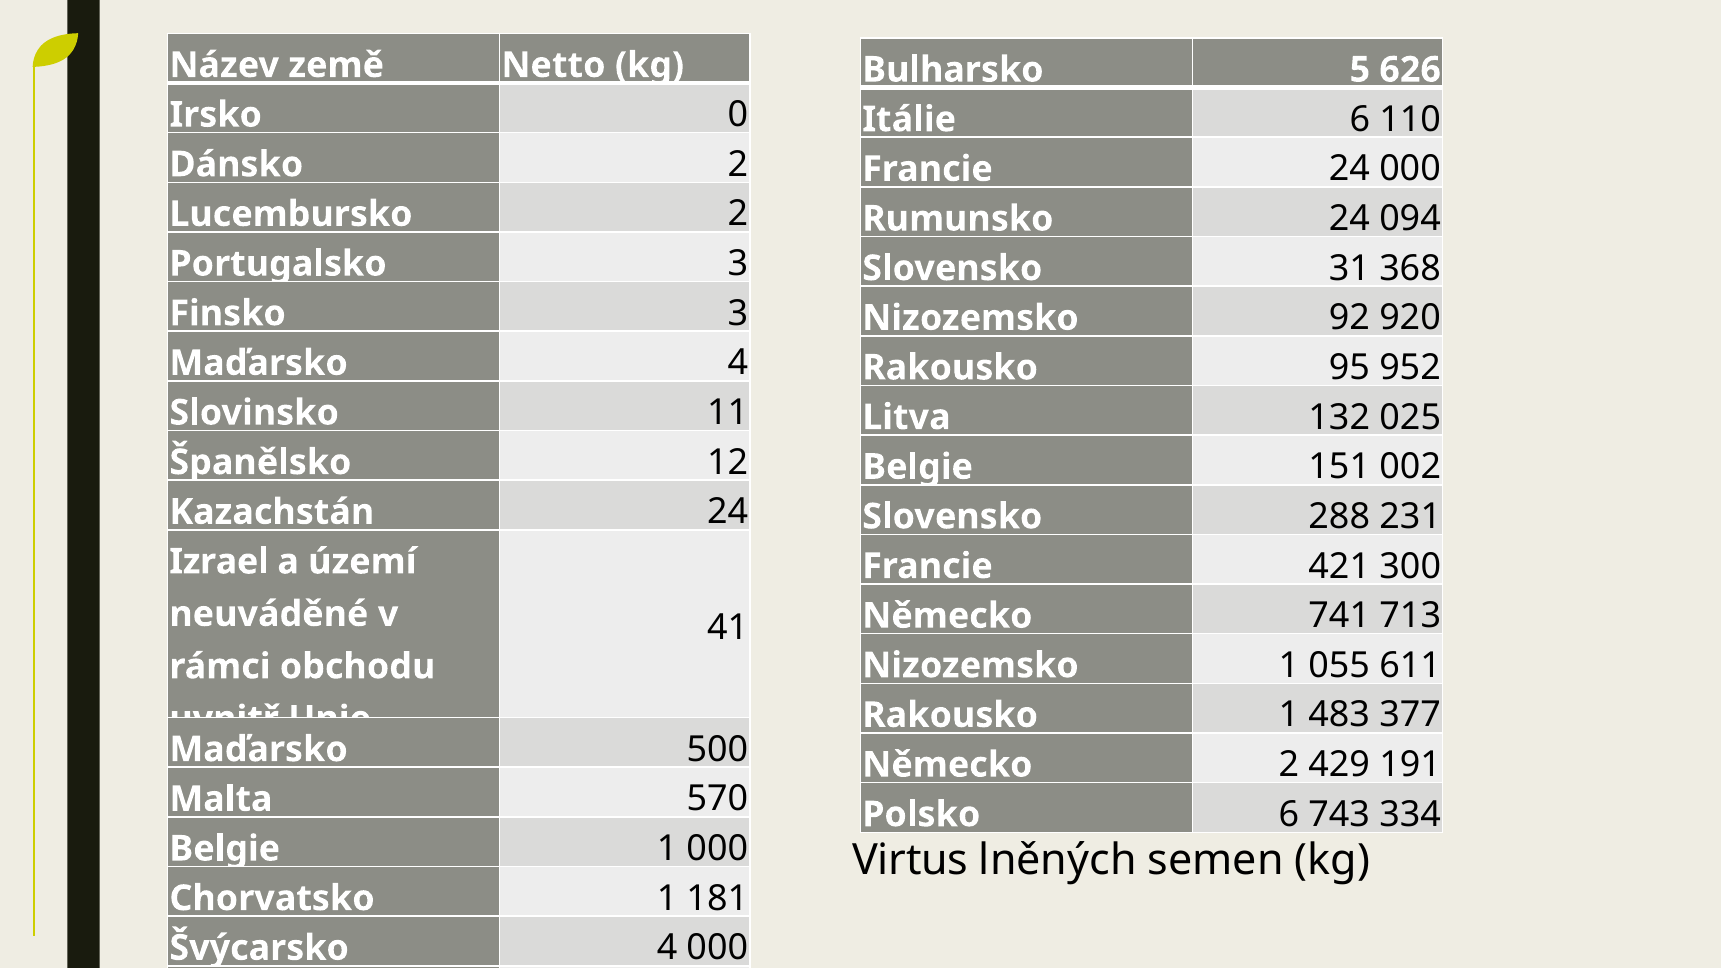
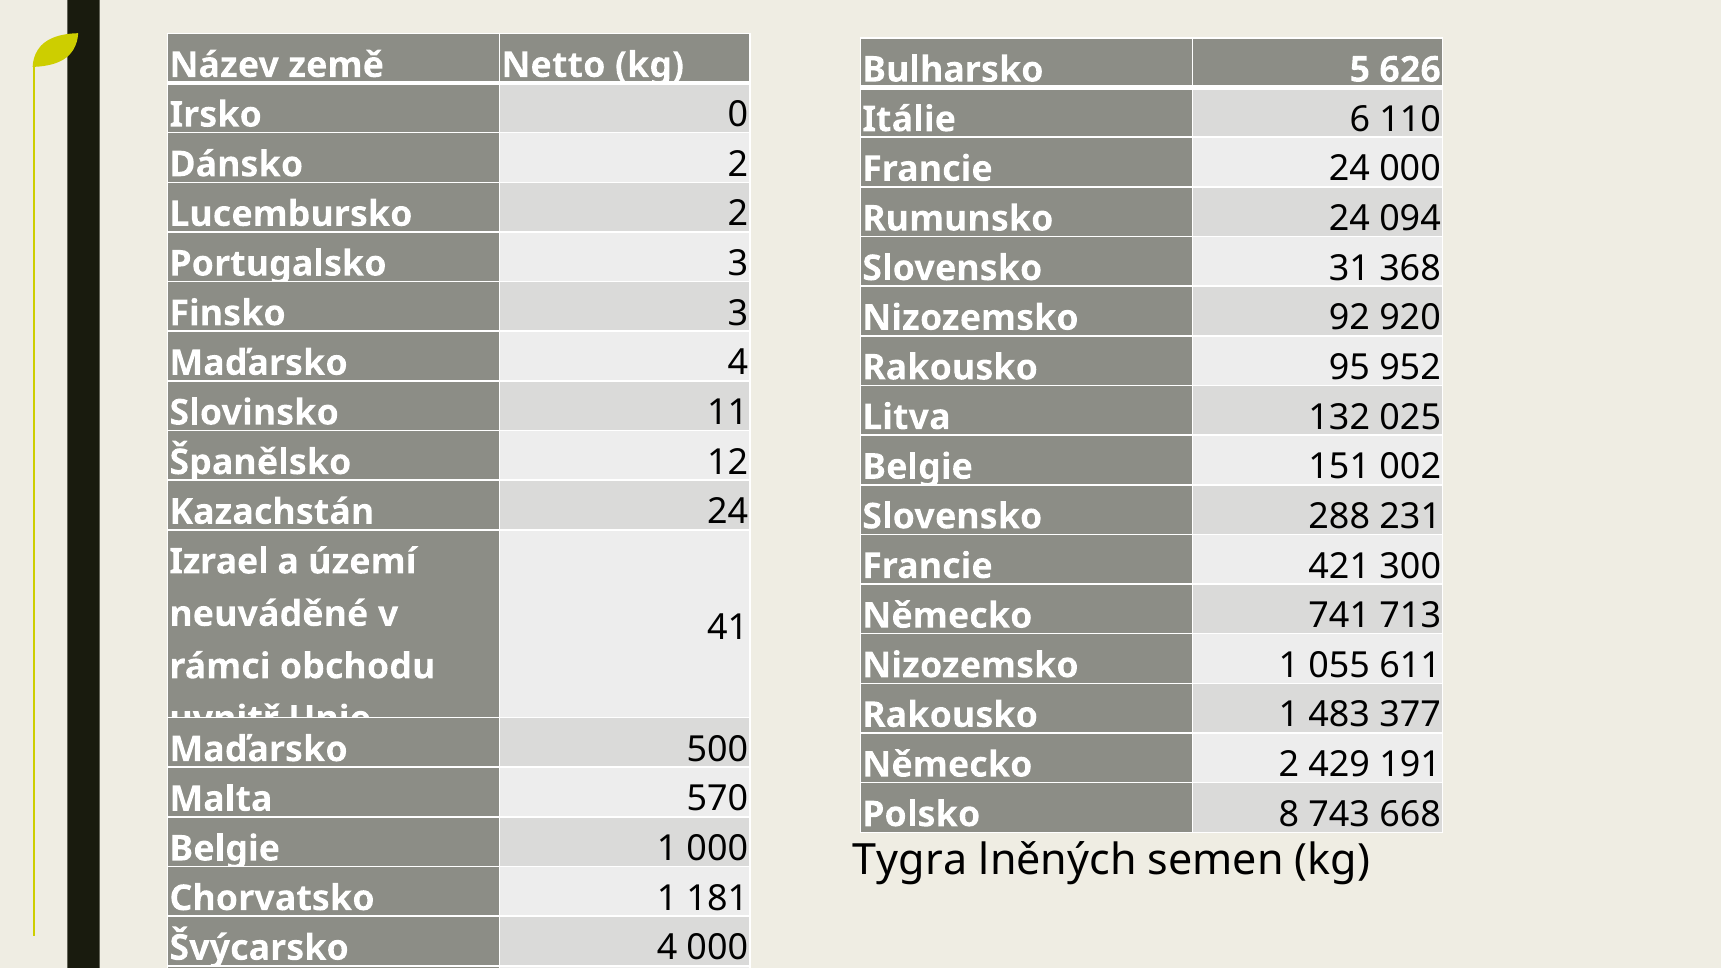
Polsko 6: 6 -> 8
334: 334 -> 668
Virtus: Virtus -> Tygra
